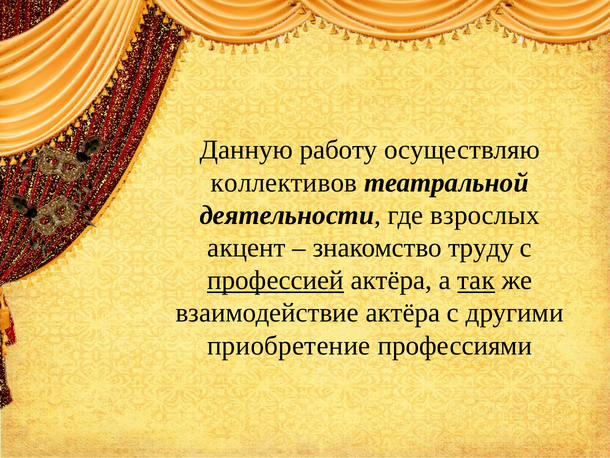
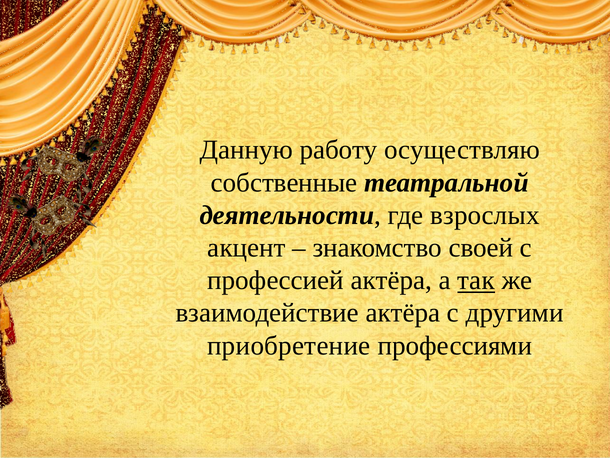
коллективов: коллективов -> собственные
труду: труду -> своей
профессией underline: present -> none
